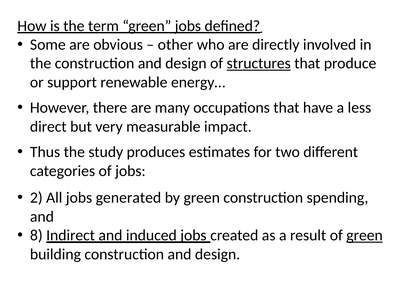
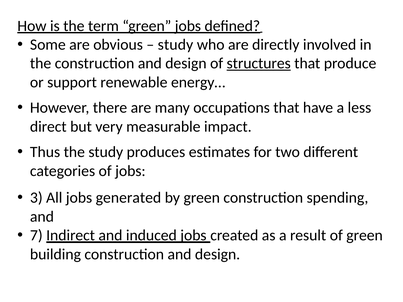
other at (175, 45): other -> study
2: 2 -> 3
8: 8 -> 7
green at (365, 236) underline: present -> none
